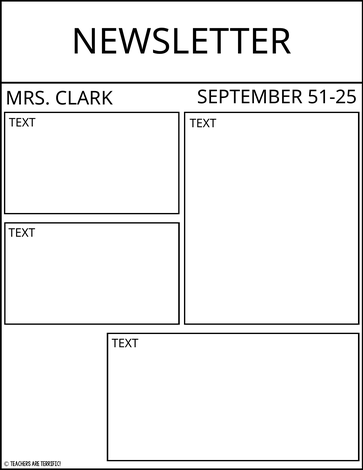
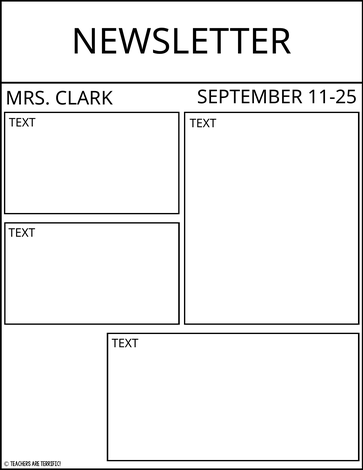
51-25: 51-25 -> 11-25
